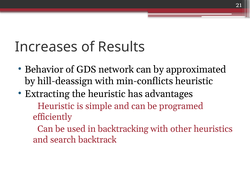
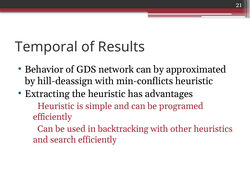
Increases: Increases -> Temporal
search backtrack: backtrack -> efficiently
